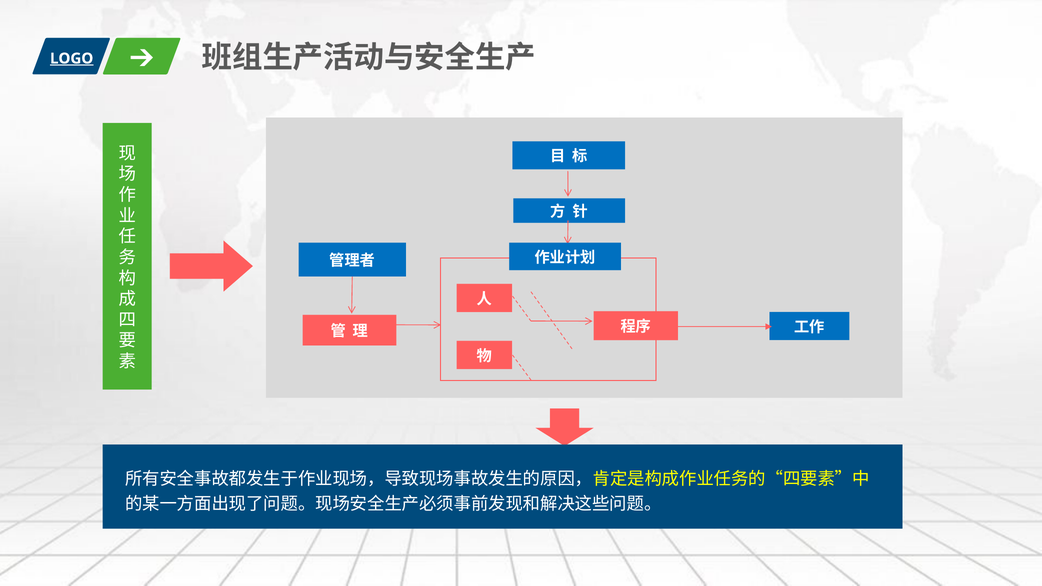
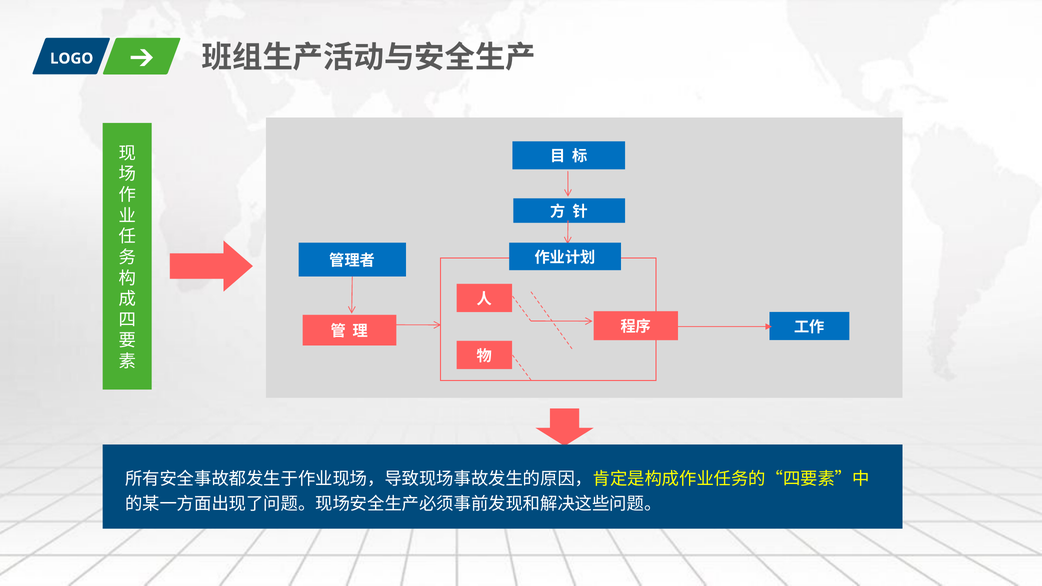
LOGO underline: present -> none
